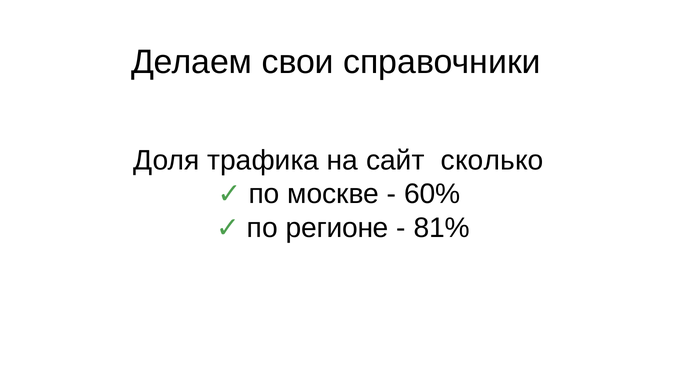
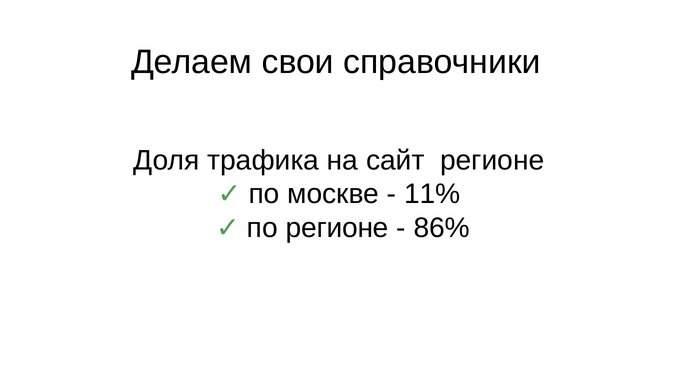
сайт сколько: сколько -> регионе
60%: 60% -> 11%
81%: 81% -> 86%
